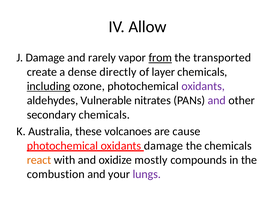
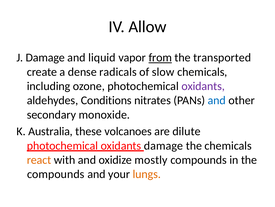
rarely: rarely -> liquid
directly: directly -> radicals
layer: layer -> slow
including underline: present -> none
Vulnerable: Vulnerable -> Conditions
and at (217, 100) colour: purple -> blue
secondary chemicals: chemicals -> monoxide
cause: cause -> dilute
combustion at (56, 174): combustion -> compounds
lungs colour: purple -> orange
